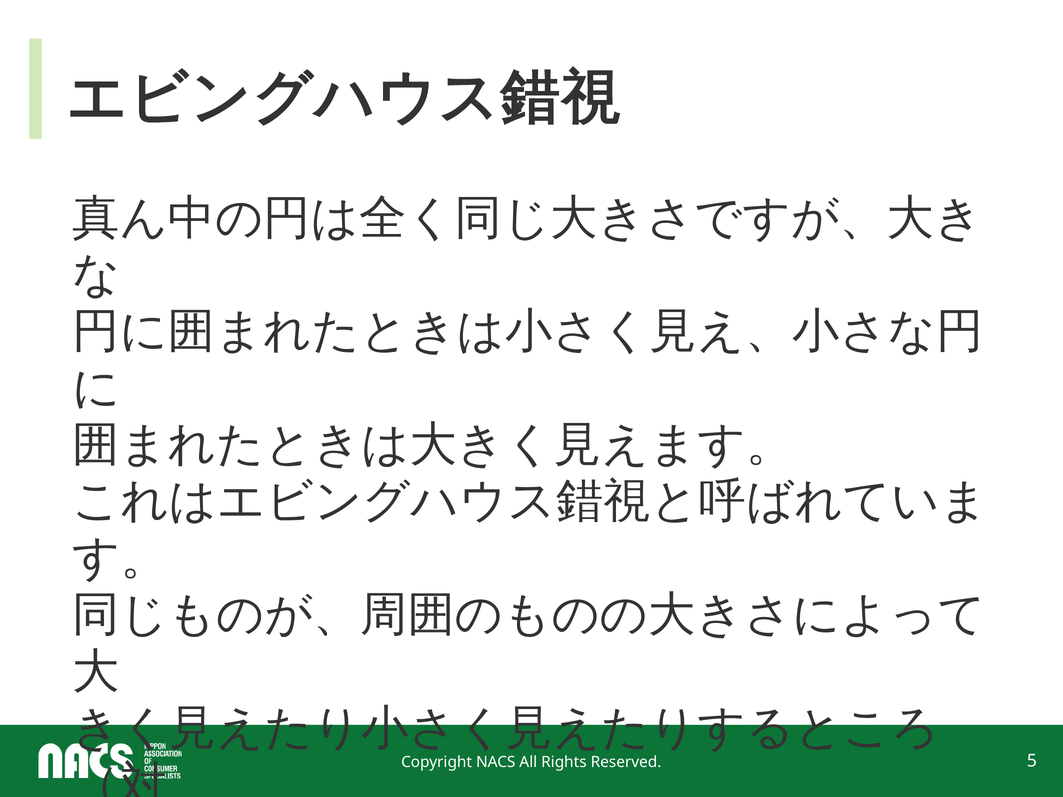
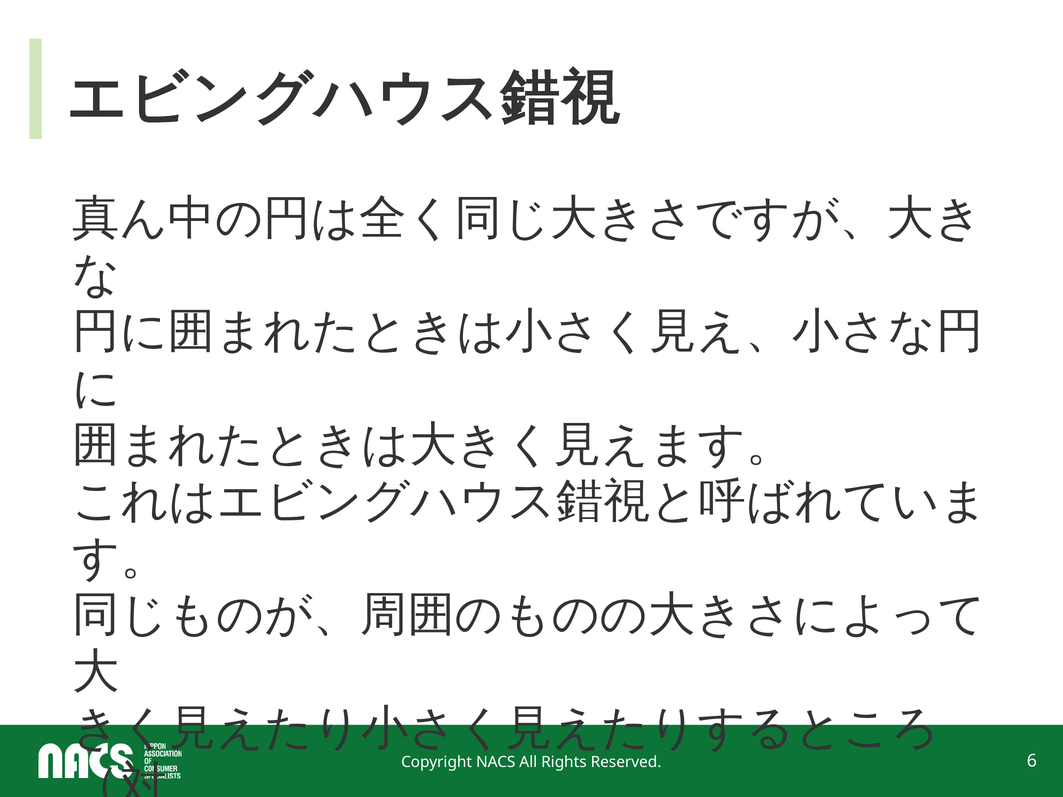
5: 5 -> 6
